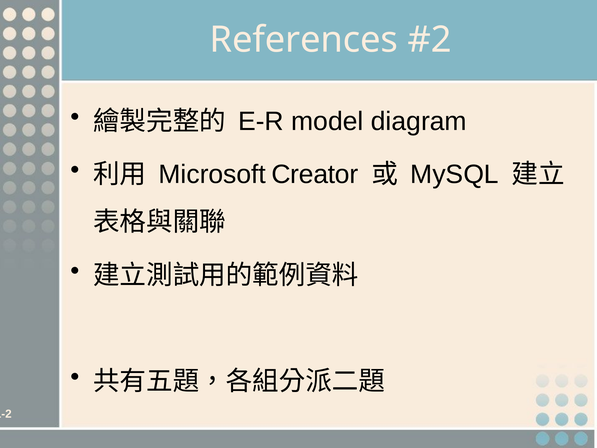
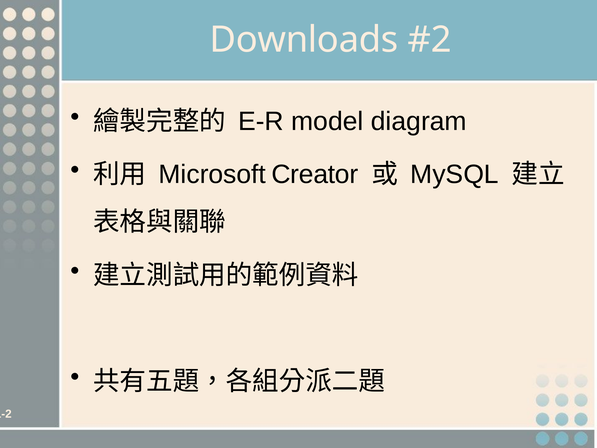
References: References -> Downloads
